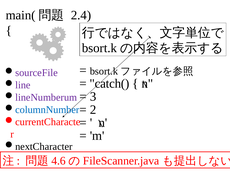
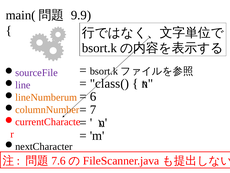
2.4: 2.4 -> 9.9
catch(: catch( -> class(
3: 3 -> 6
lineNumberum colour: purple -> orange
2: 2 -> 7
columnNumber colour: blue -> orange
4.6: 4.6 -> 7.6
